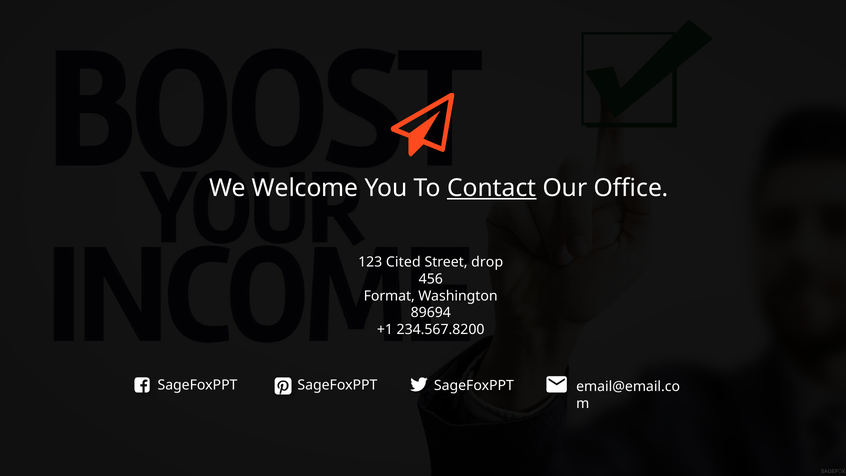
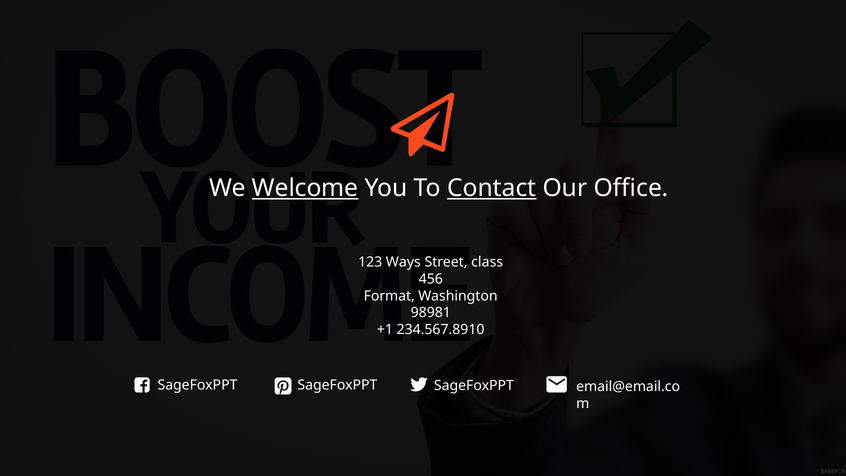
Welcome underline: none -> present
Cited: Cited -> Ways
drop: drop -> class
89694: 89694 -> 98981
234.567.8200: 234.567.8200 -> 234.567.8910
